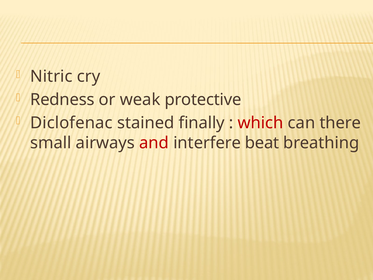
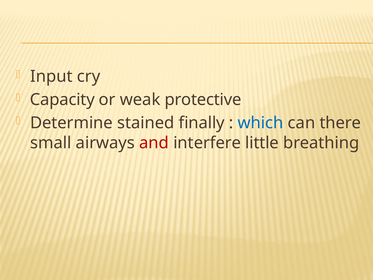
Nitric: Nitric -> Input
Redness: Redness -> Capacity
Diclofenac: Diclofenac -> Determine
which colour: red -> blue
beat: beat -> little
